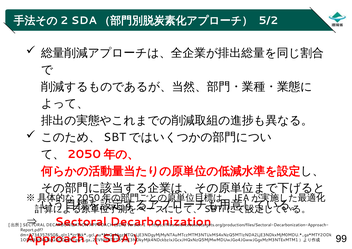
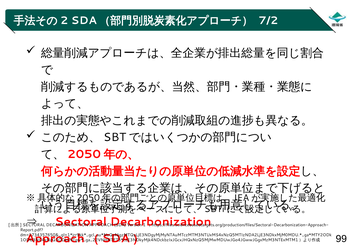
5/2: 5/2 -> 7/2
